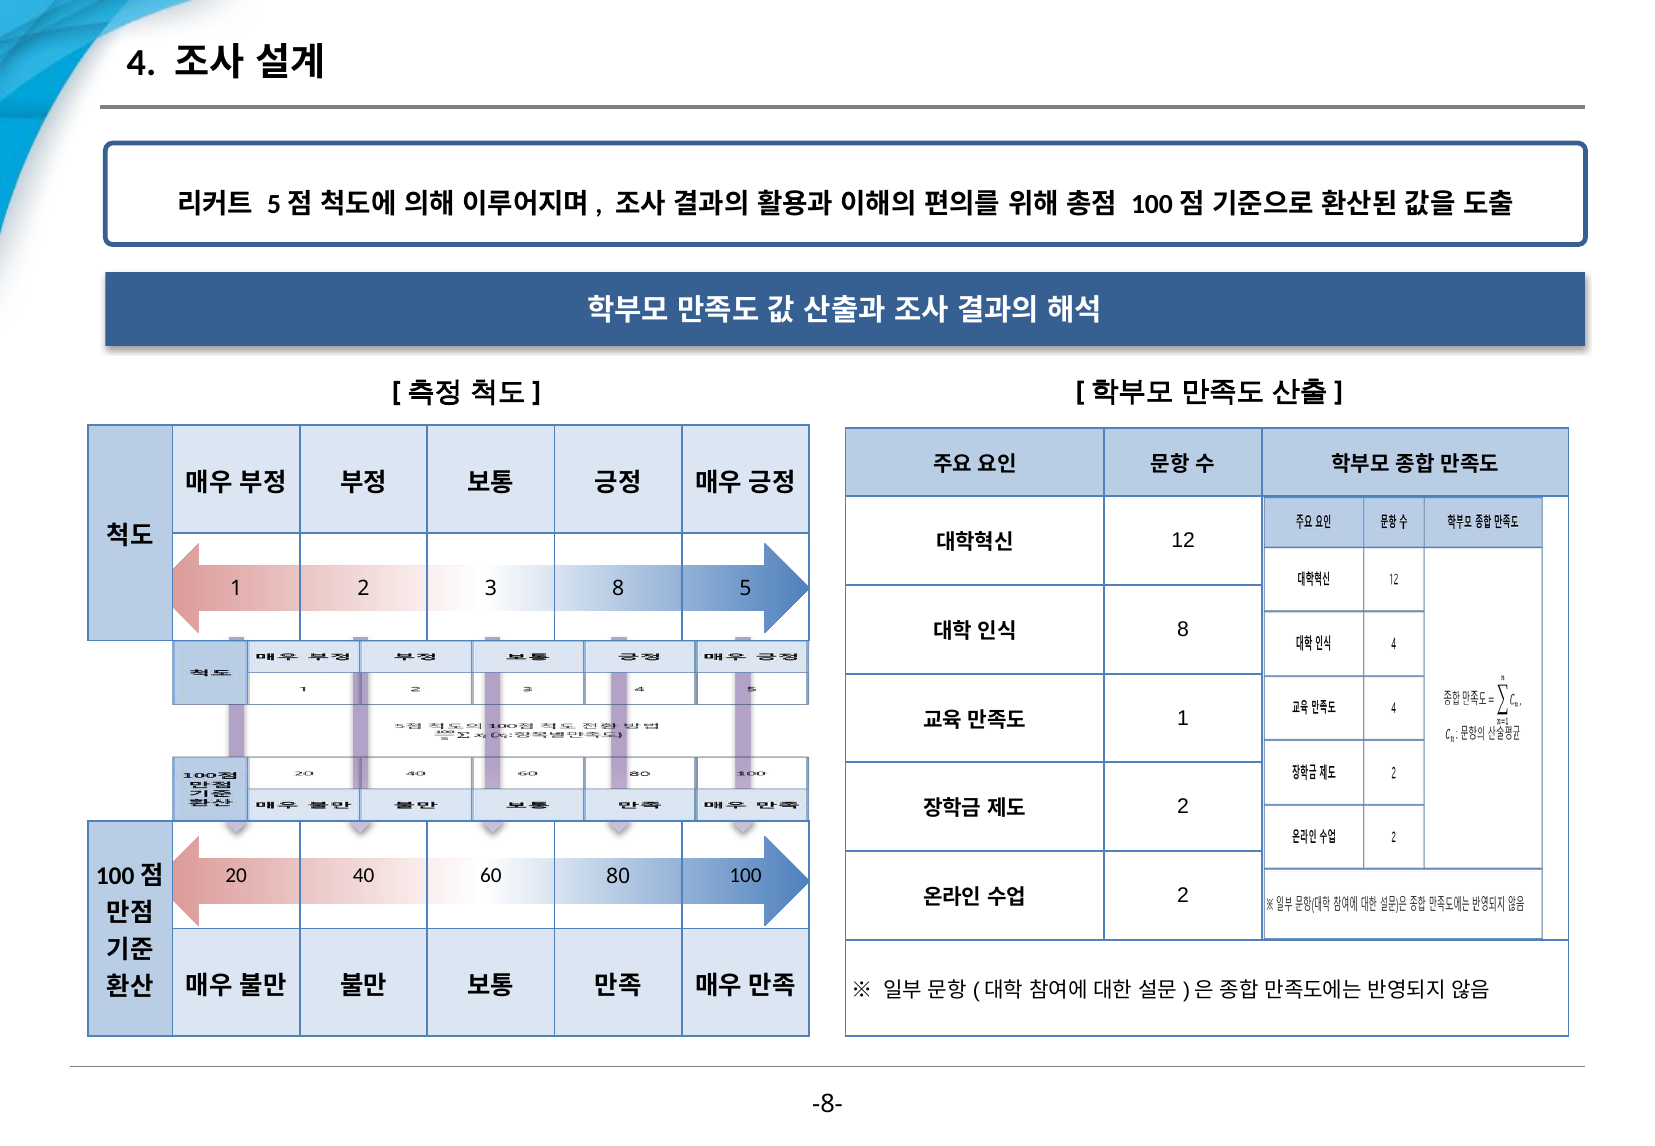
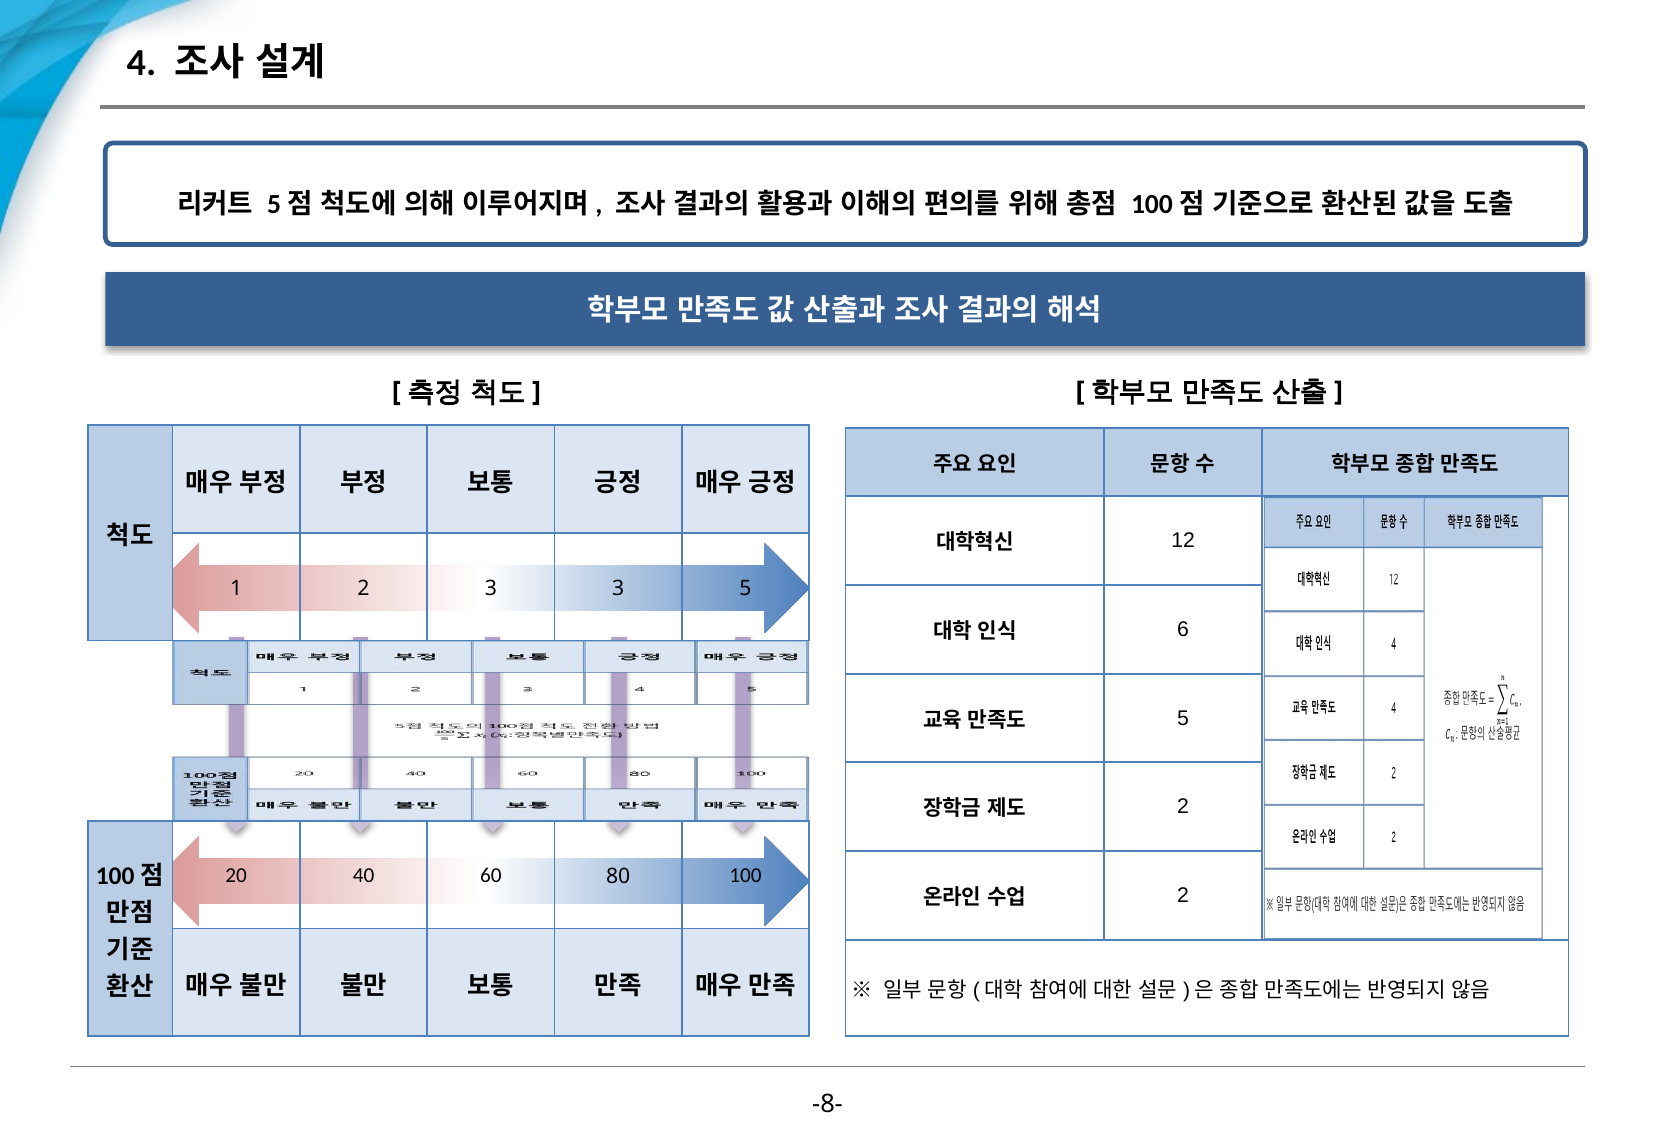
8 at (618, 589): 8 -> 3
8 at (1183, 629): 8 -> 6
1 at (1183, 718): 1 -> 5
